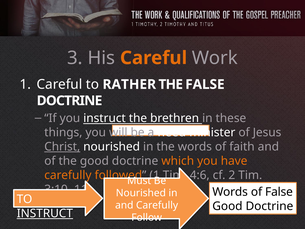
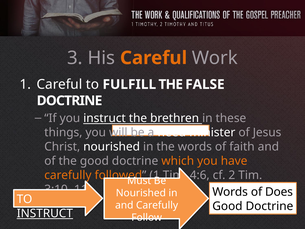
RATHER: RATHER -> FULFILL
Christ underline: present -> none
of False: False -> Does
